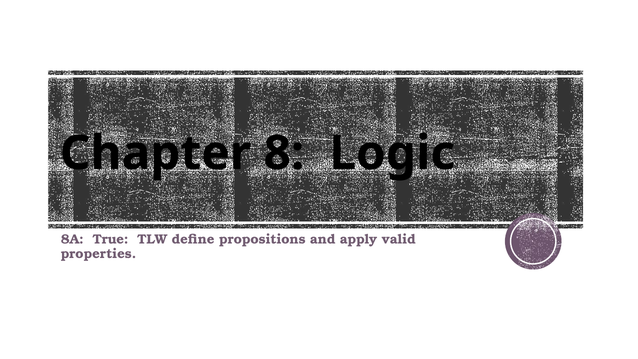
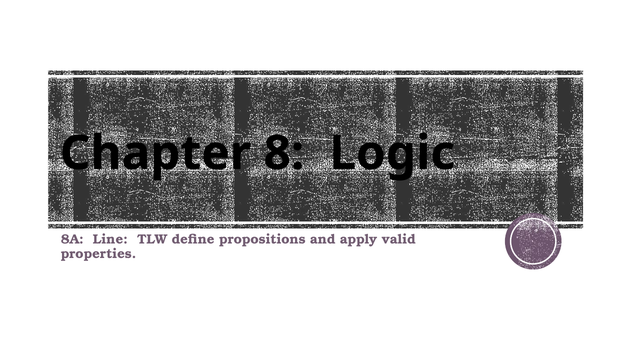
True: True -> Line
